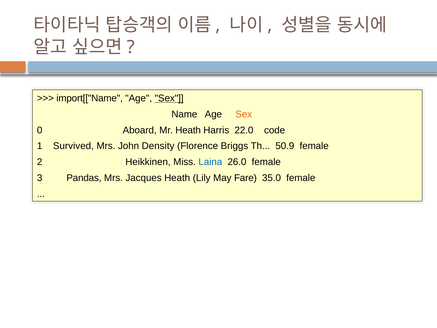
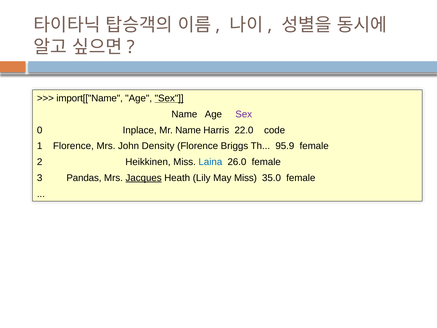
Sex at (244, 114) colour: orange -> purple
Aboard: Aboard -> Inplace
Mr Heath: Heath -> Name
1 Survived: Survived -> Florence
50.9: 50.9 -> 95.9
Jacques underline: none -> present
May Fare: Fare -> Miss
